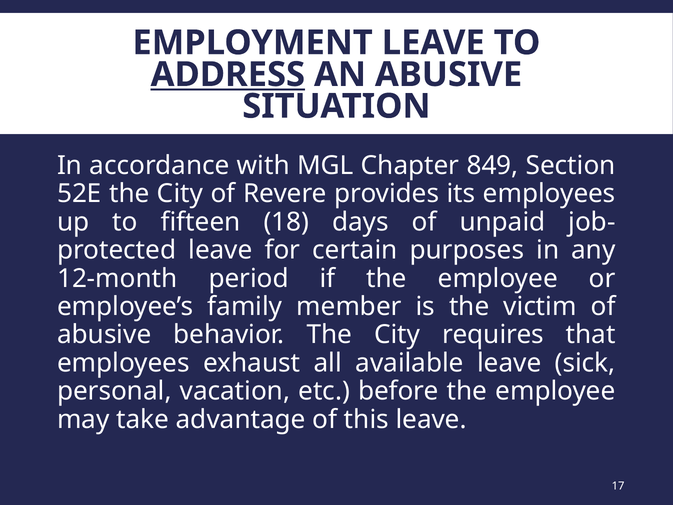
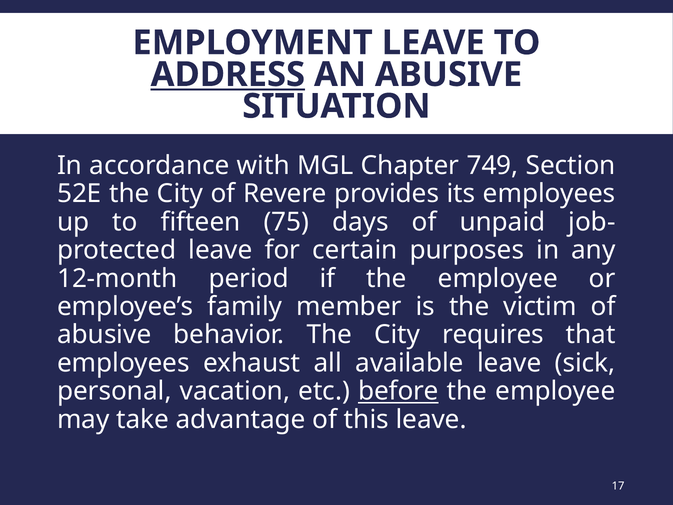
849: 849 -> 749
18: 18 -> 75
before underline: none -> present
